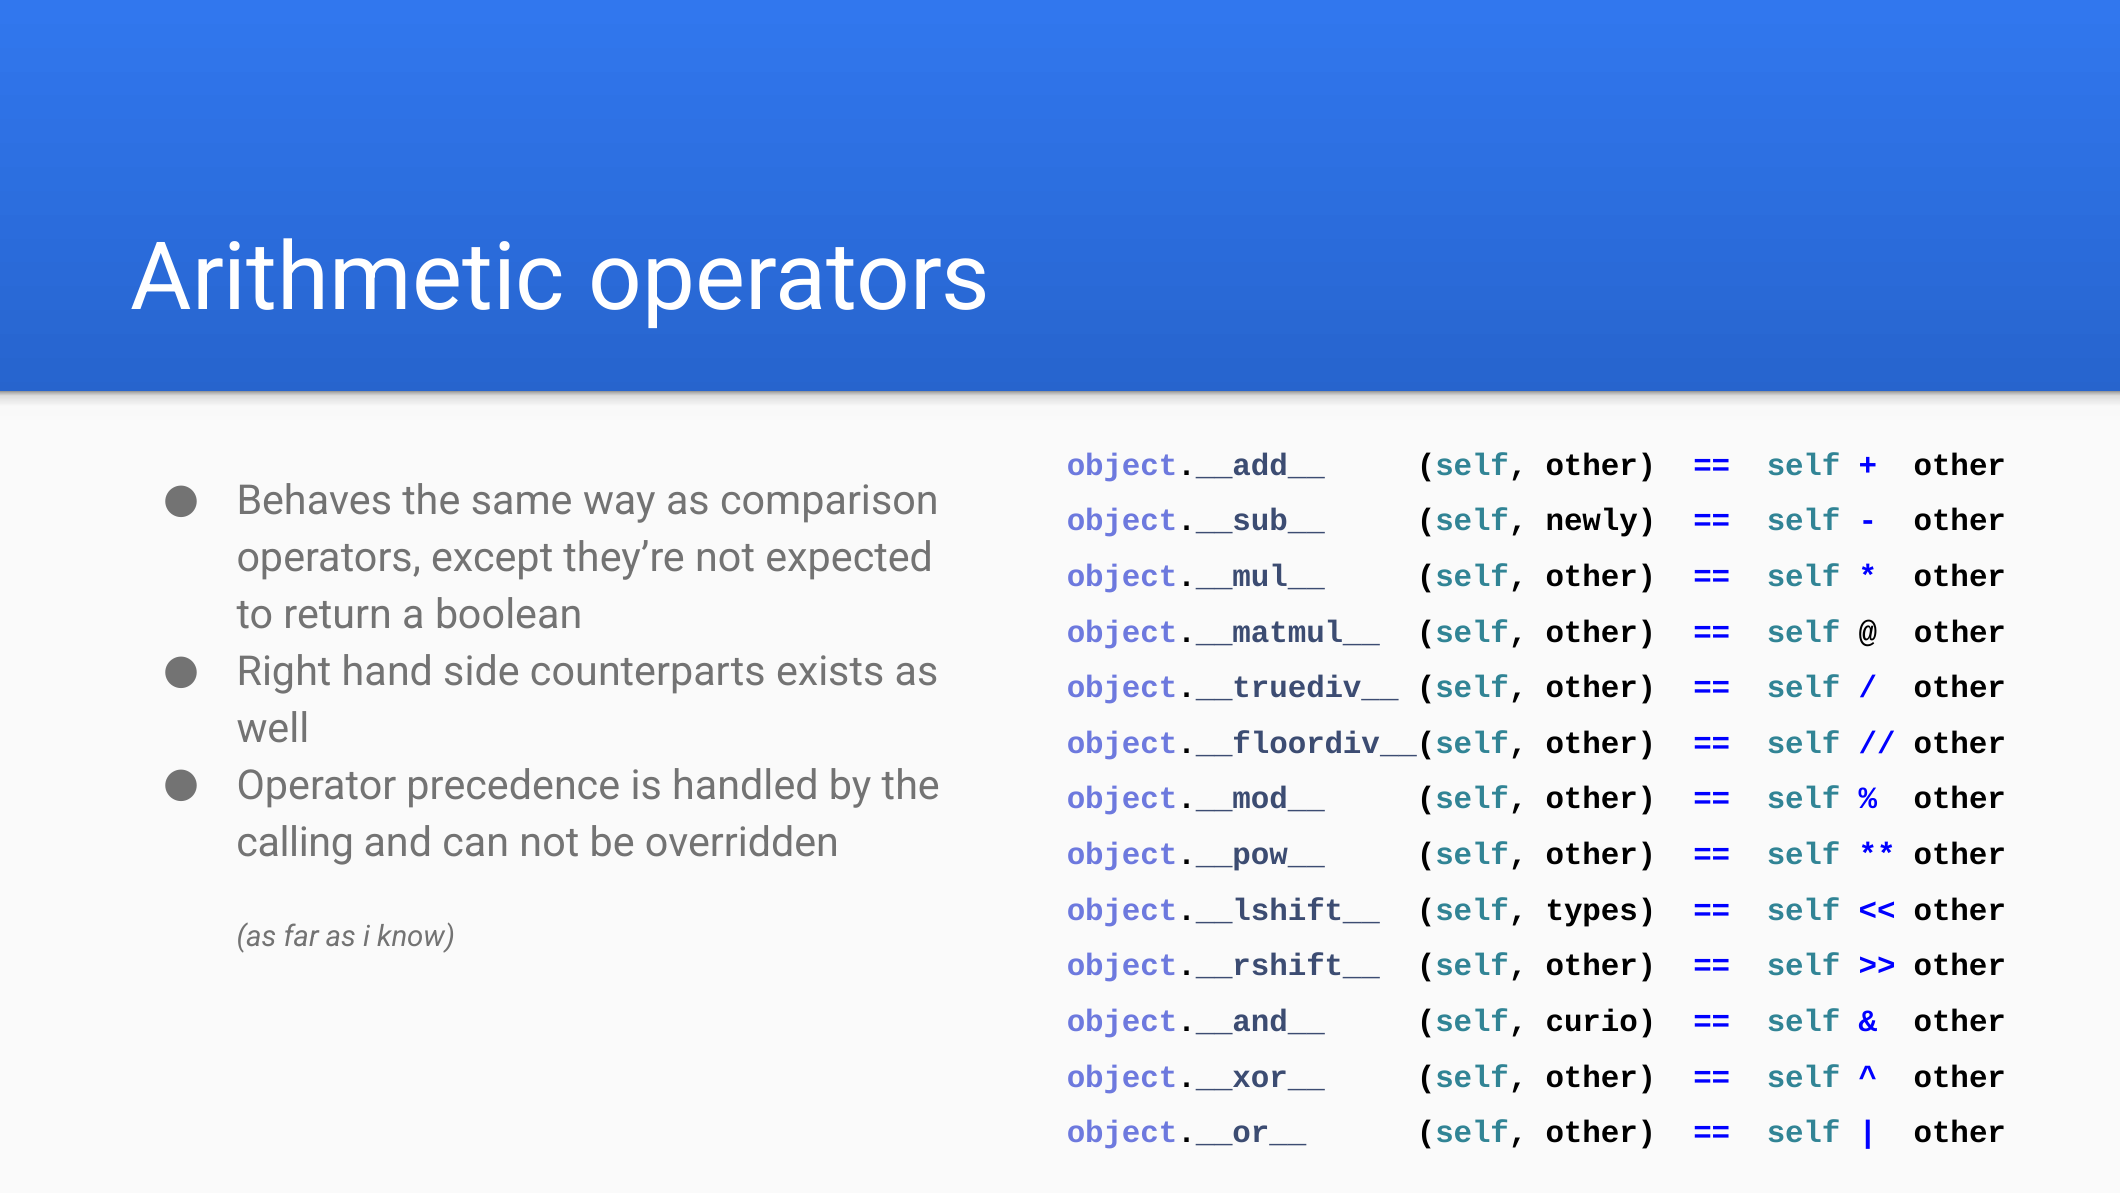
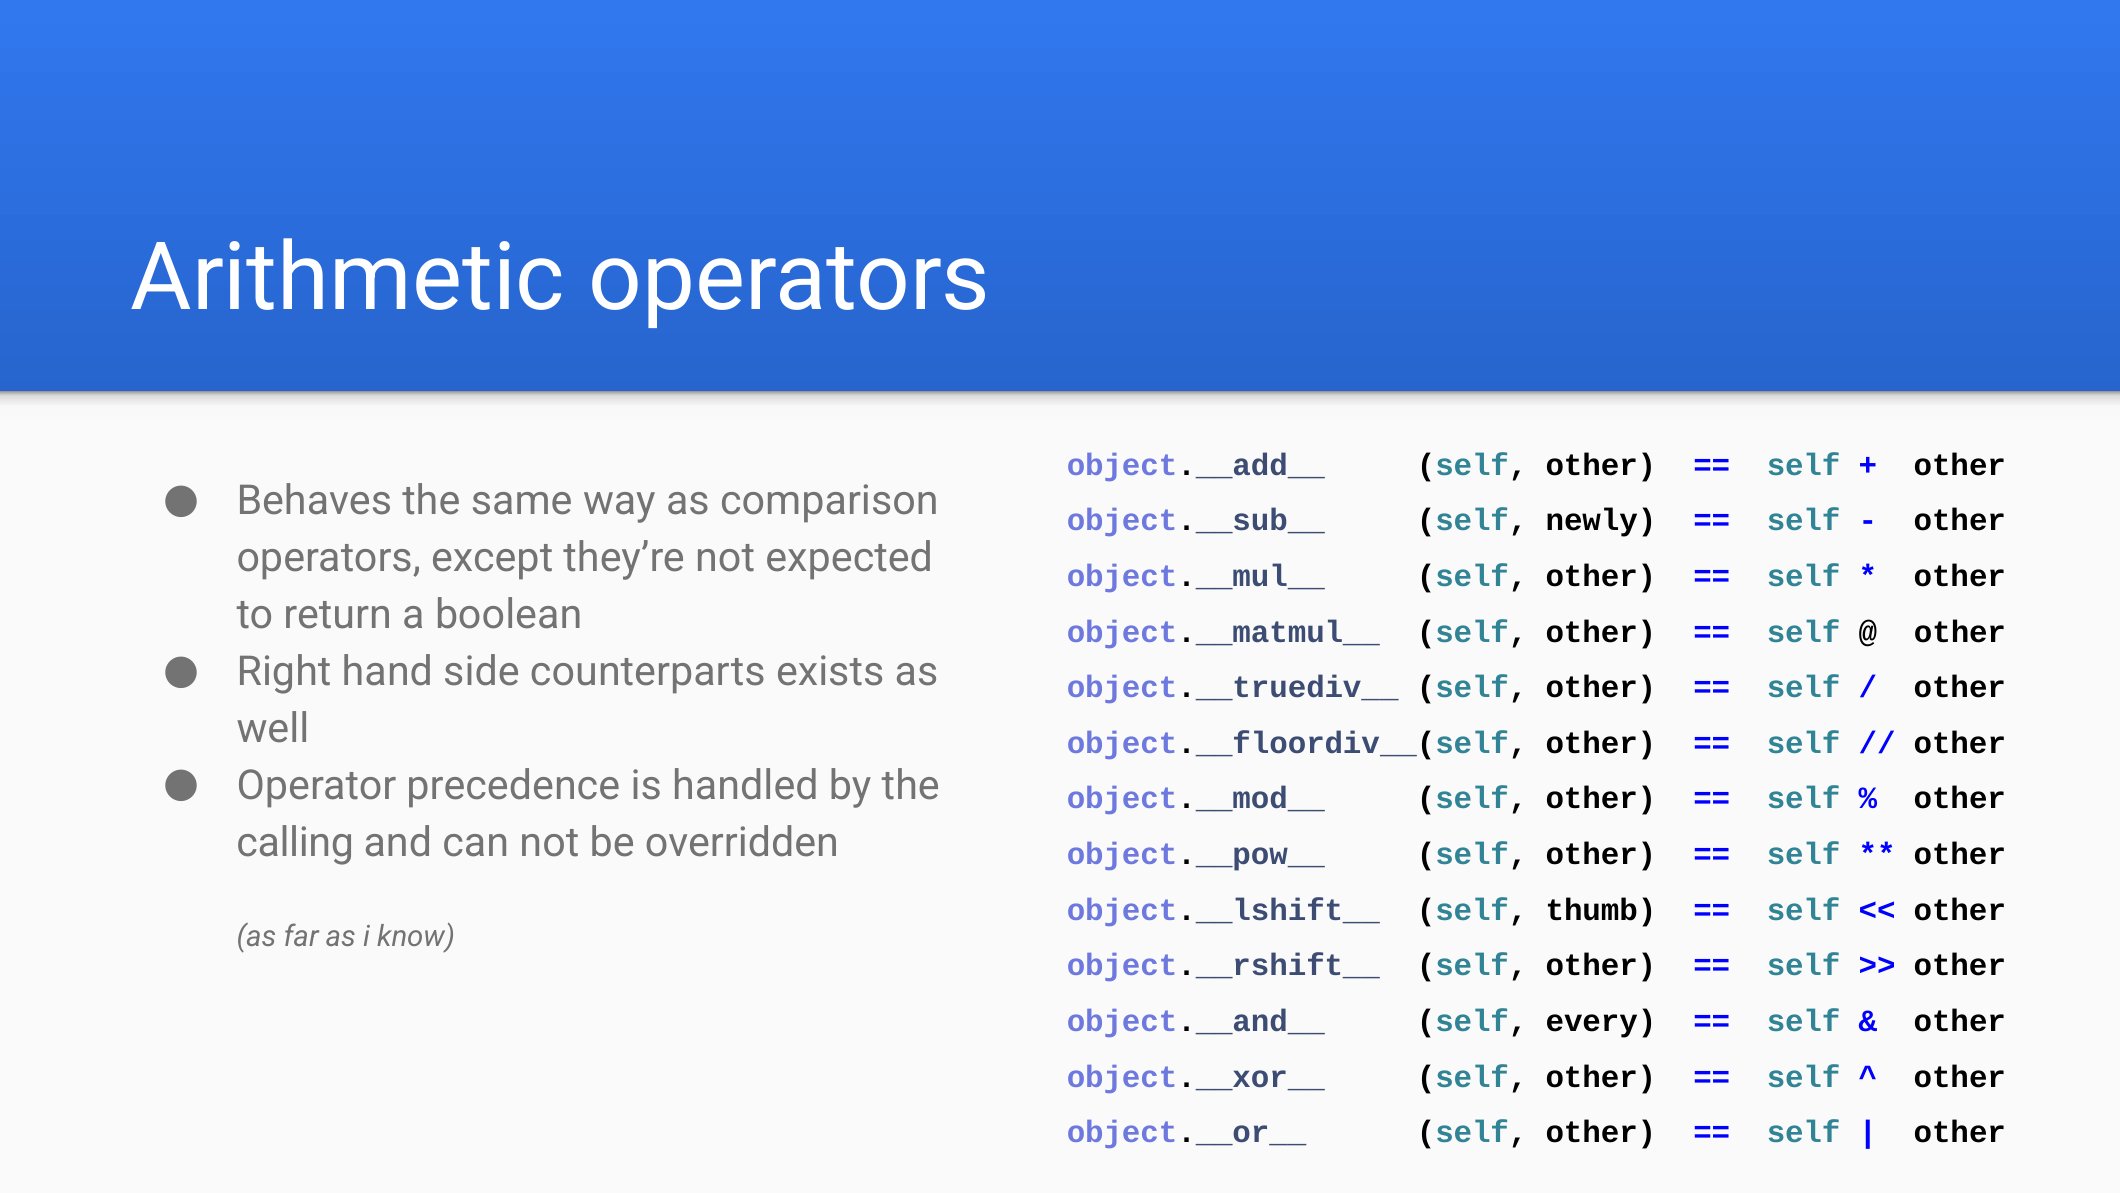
types: types -> thumb
curio: curio -> every
